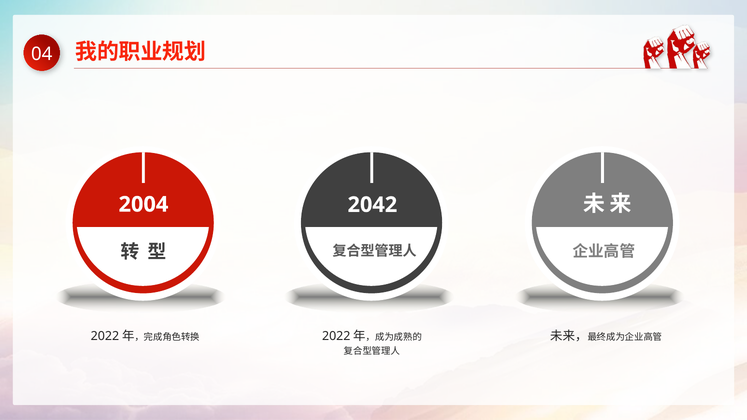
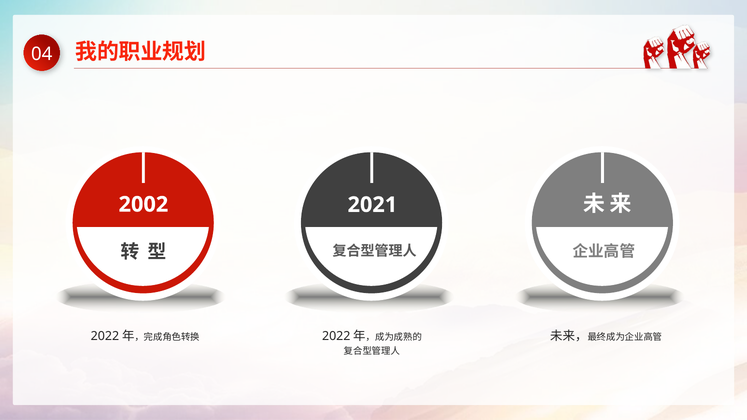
2004: 2004 -> 2002
2042: 2042 -> 2021
